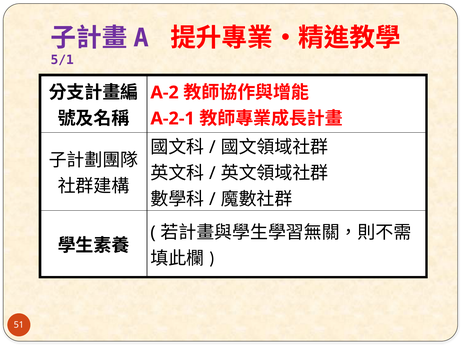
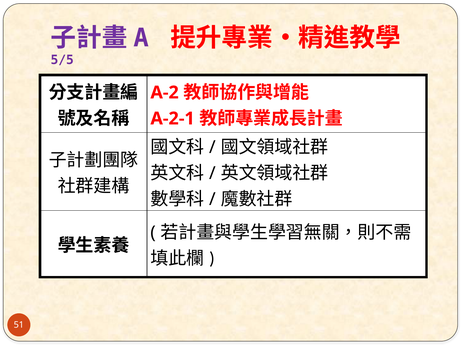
5/1: 5/1 -> 5/5
